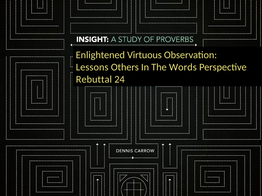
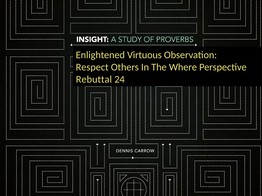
Lessons: Lessons -> Respect
Words: Words -> Where
